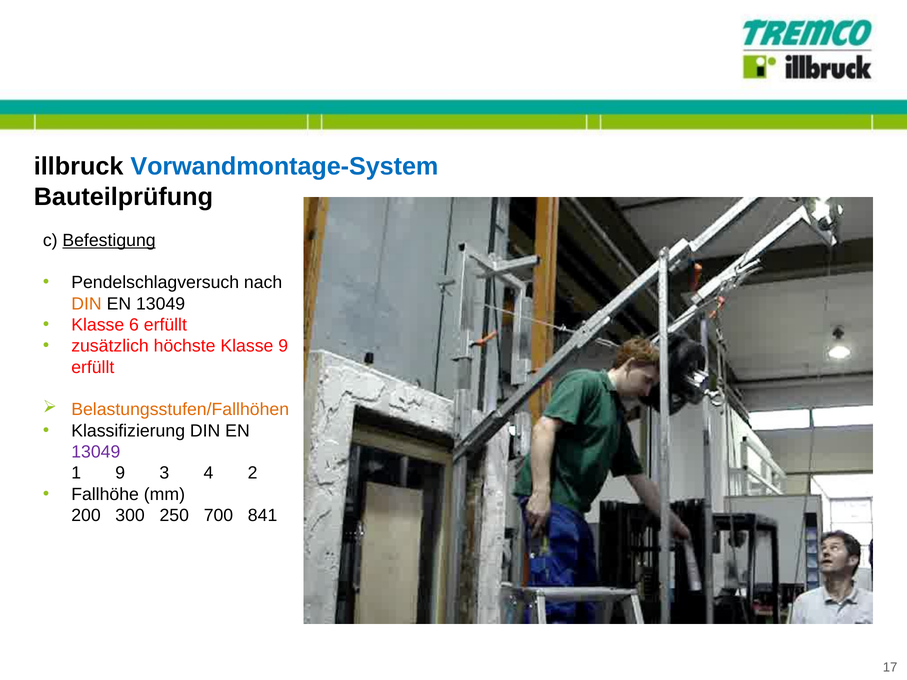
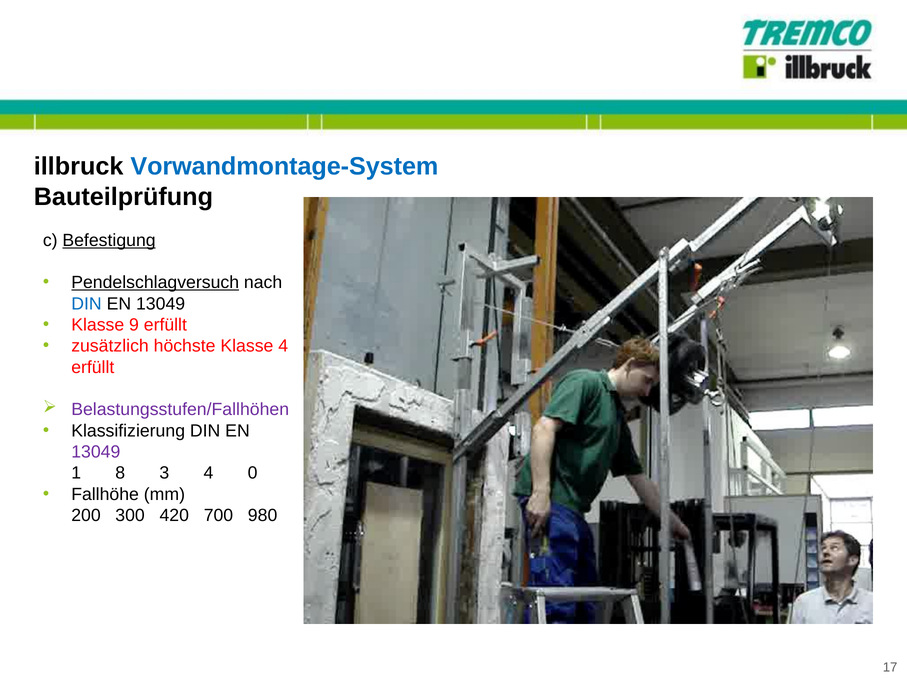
Pendelschlagversuch underline: none -> present
DIN at (86, 304) colour: orange -> blue
6: 6 -> 9
Klasse 9: 9 -> 4
Belastungsstufen/Fallhöhen colour: orange -> purple
1 9: 9 -> 8
2: 2 -> 0
250: 250 -> 420
841: 841 -> 980
